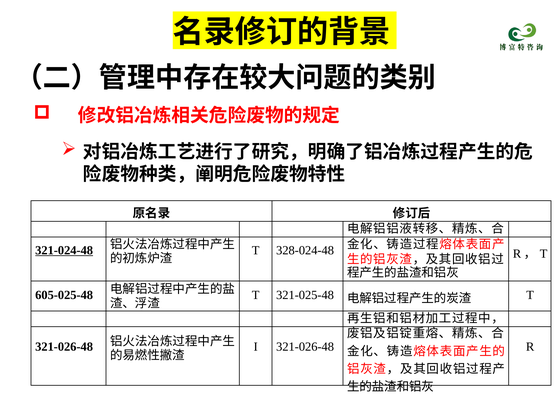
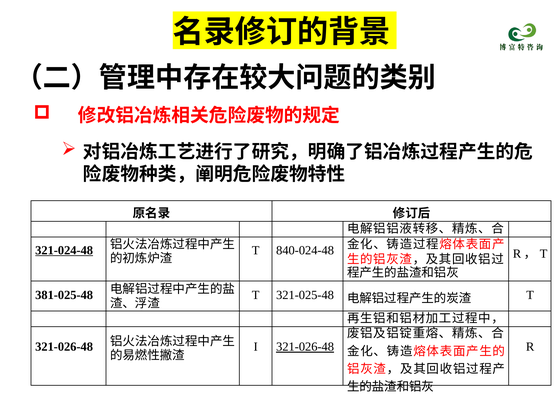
328-024-48: 328-024-48 -> 840-024-48
605-025-48: 605-025-48 -> 381-025-48
321-026-48 at (305, 347) underline: none -> present
